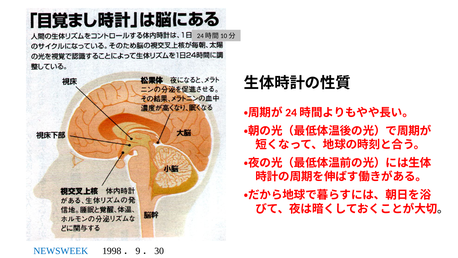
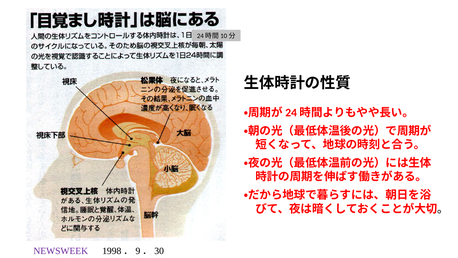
NEWSWEEK colour: blue -> purple
